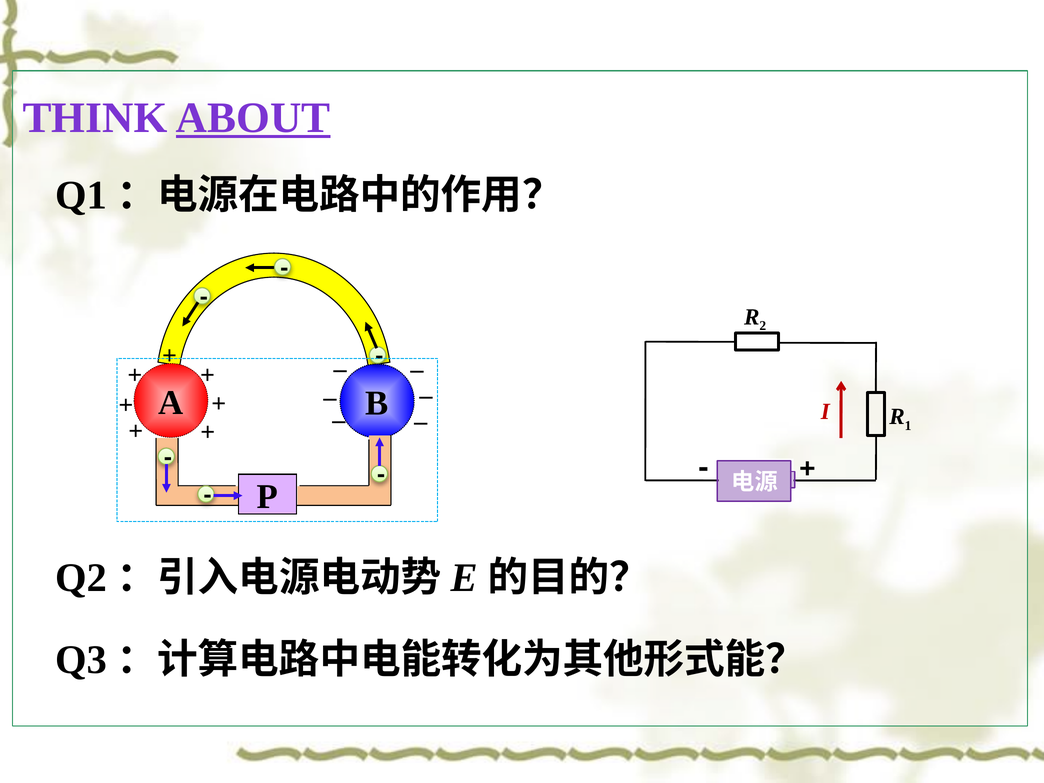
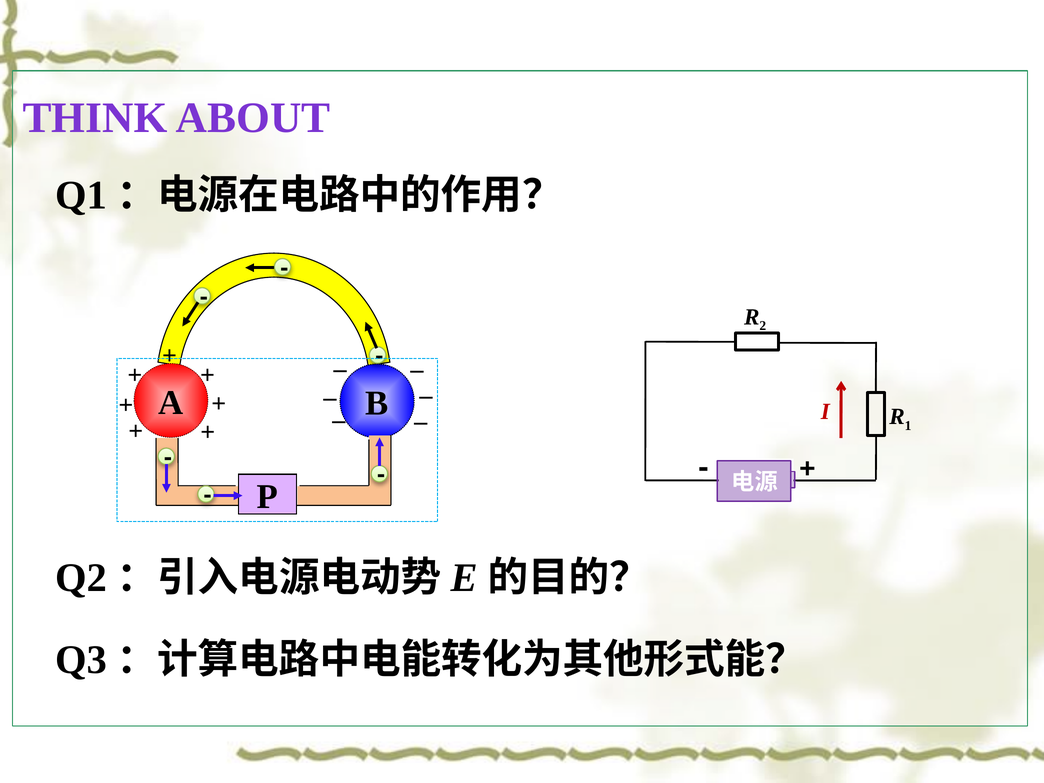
ABOUT underline: present -> none
